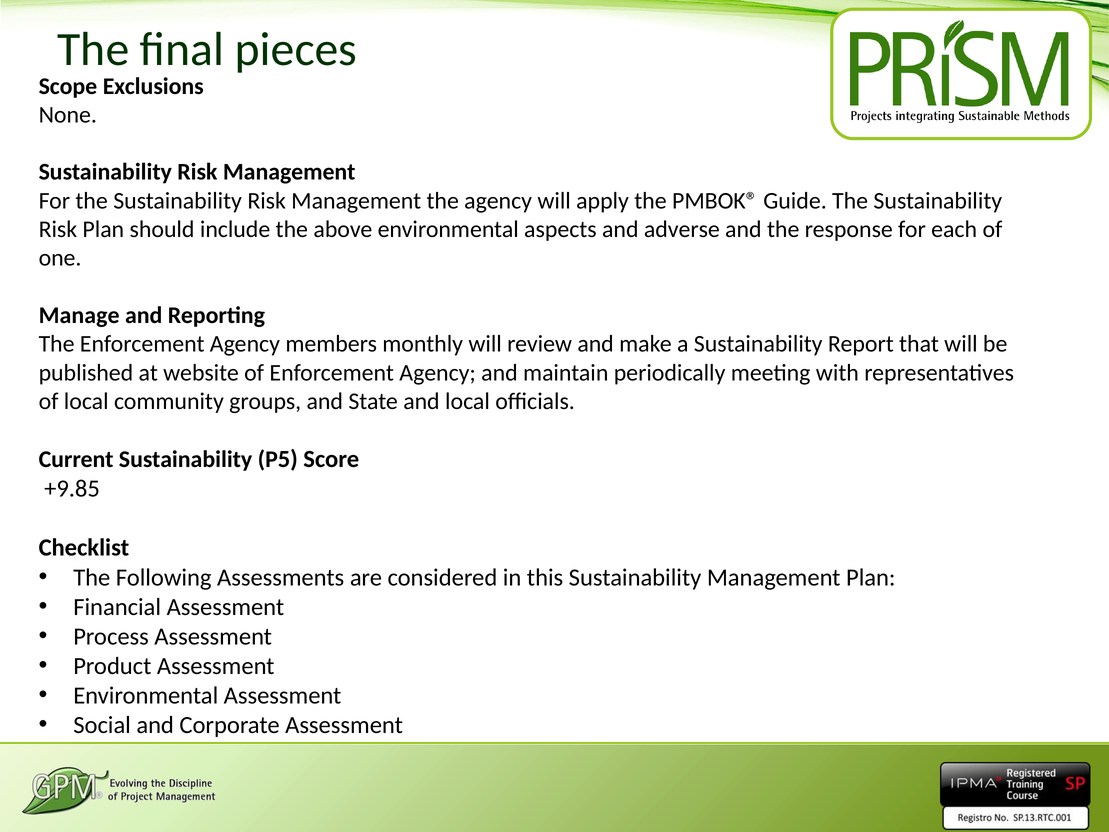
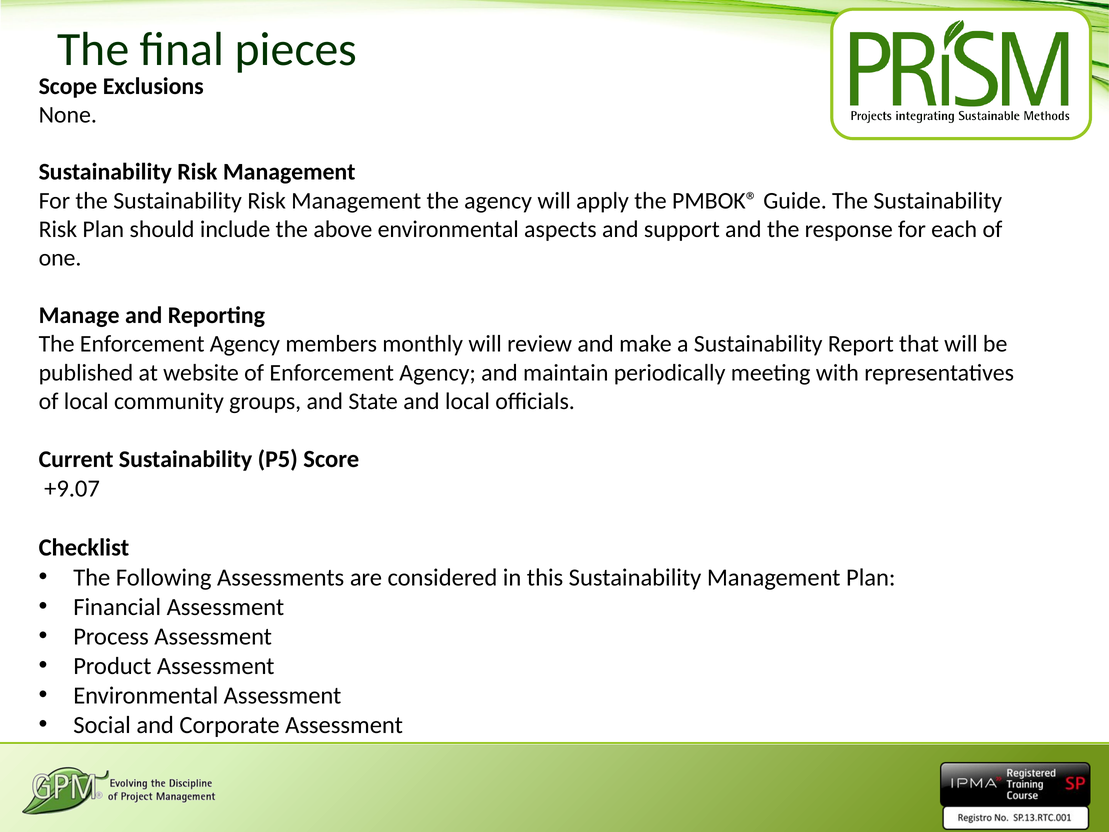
adverse: adverse -> support
+9.85: +9.85 -> +9.07
